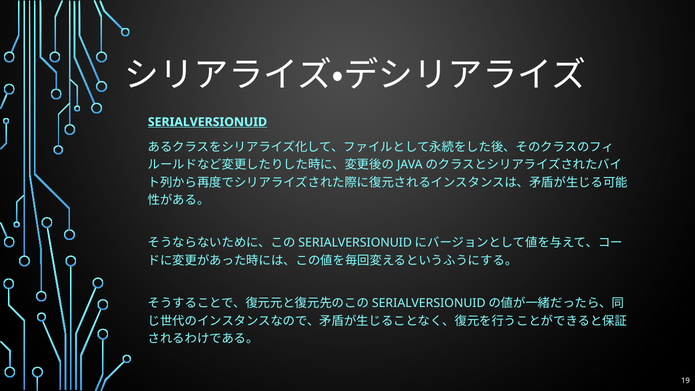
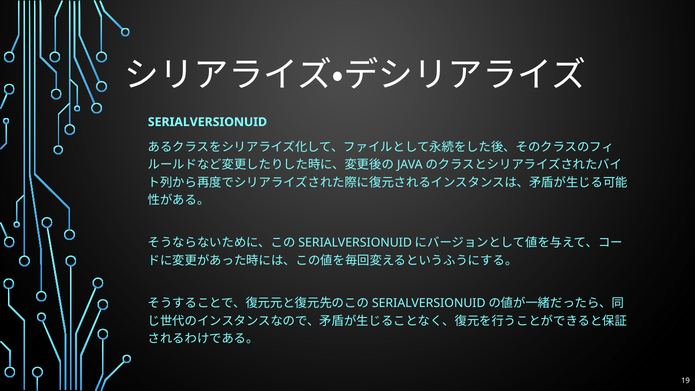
SERIALVERSIONUID underline: present -> none
